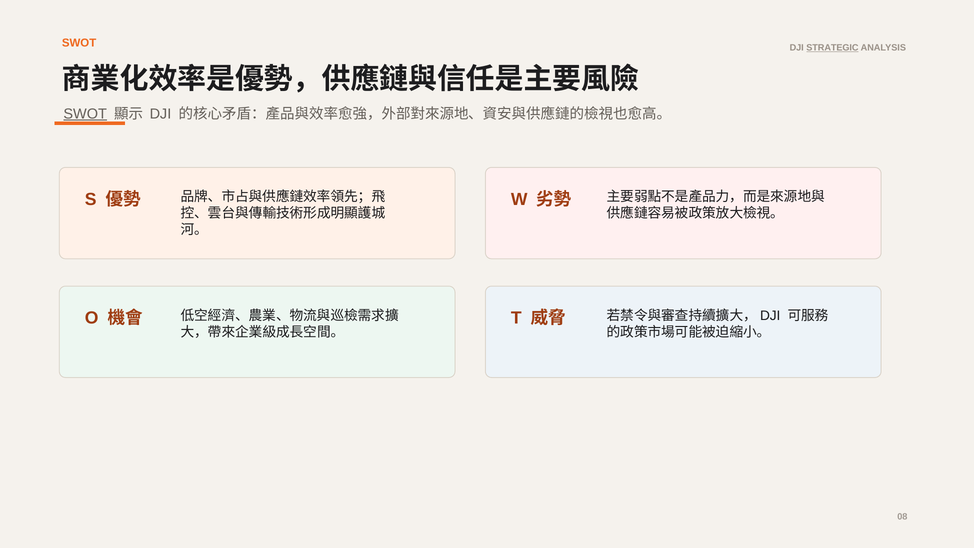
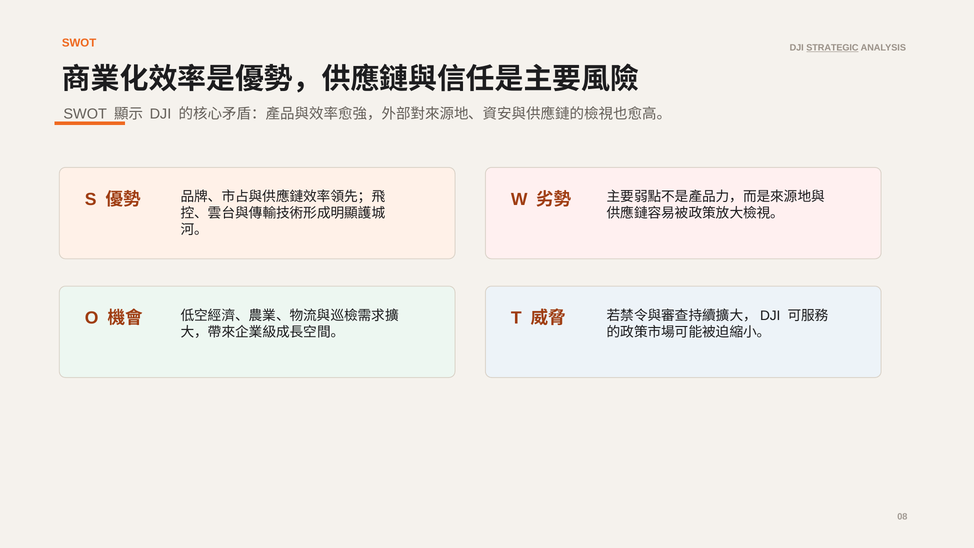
SWOT at (85, 114) underline: present -> none
